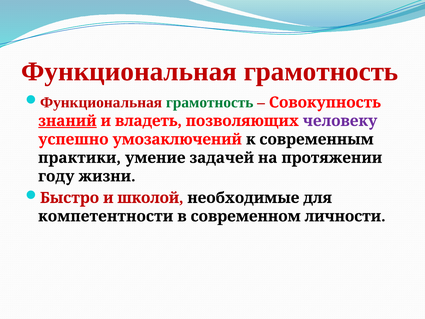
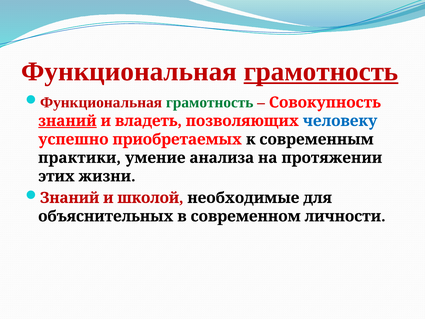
грамотность at (321, 71) underline: none -> present
человеку colour: purple -> blue
умозаключений: умозаключений -> приобретаемых
задачей: задачей -> анализа
году: году -> этих
Быстро at (70, 198): Быстро -> Знаний
компетентности: компетентности -> объяснительных
